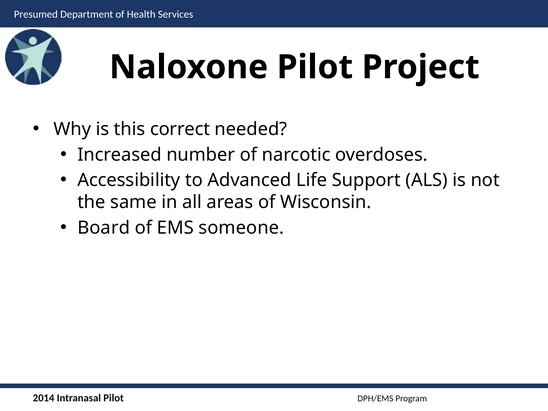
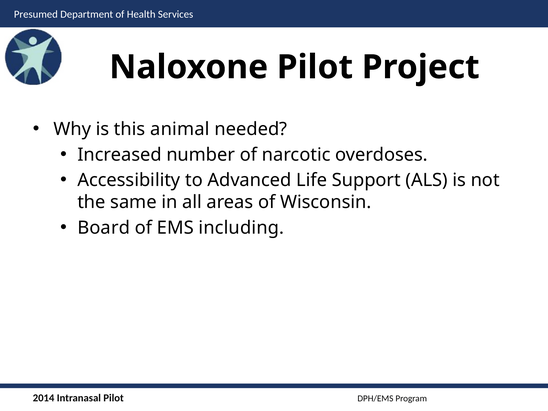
correct: correct -> animal
someone: someone -> including
